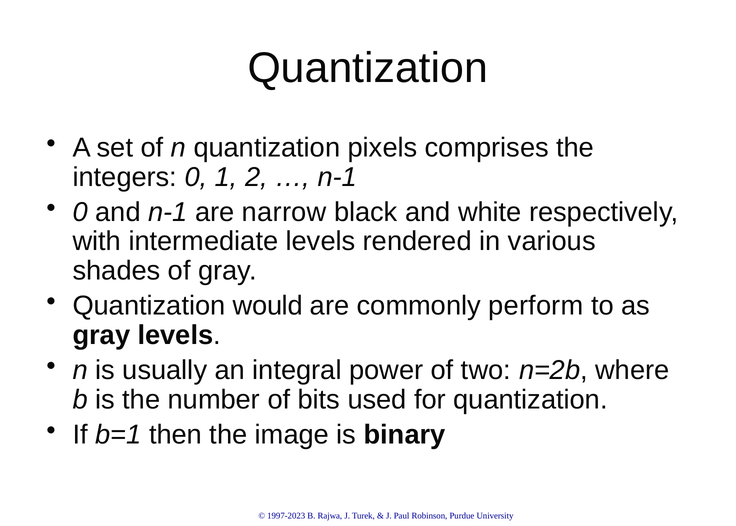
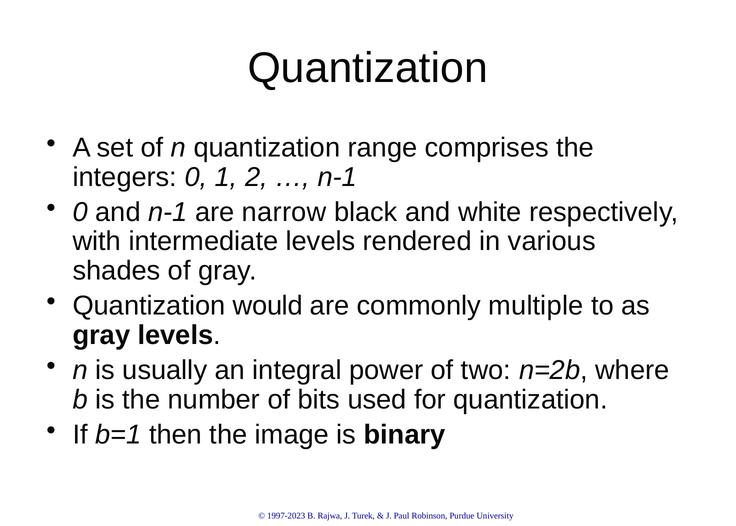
pixels: pixels -> range
perform: perform -> multiple
